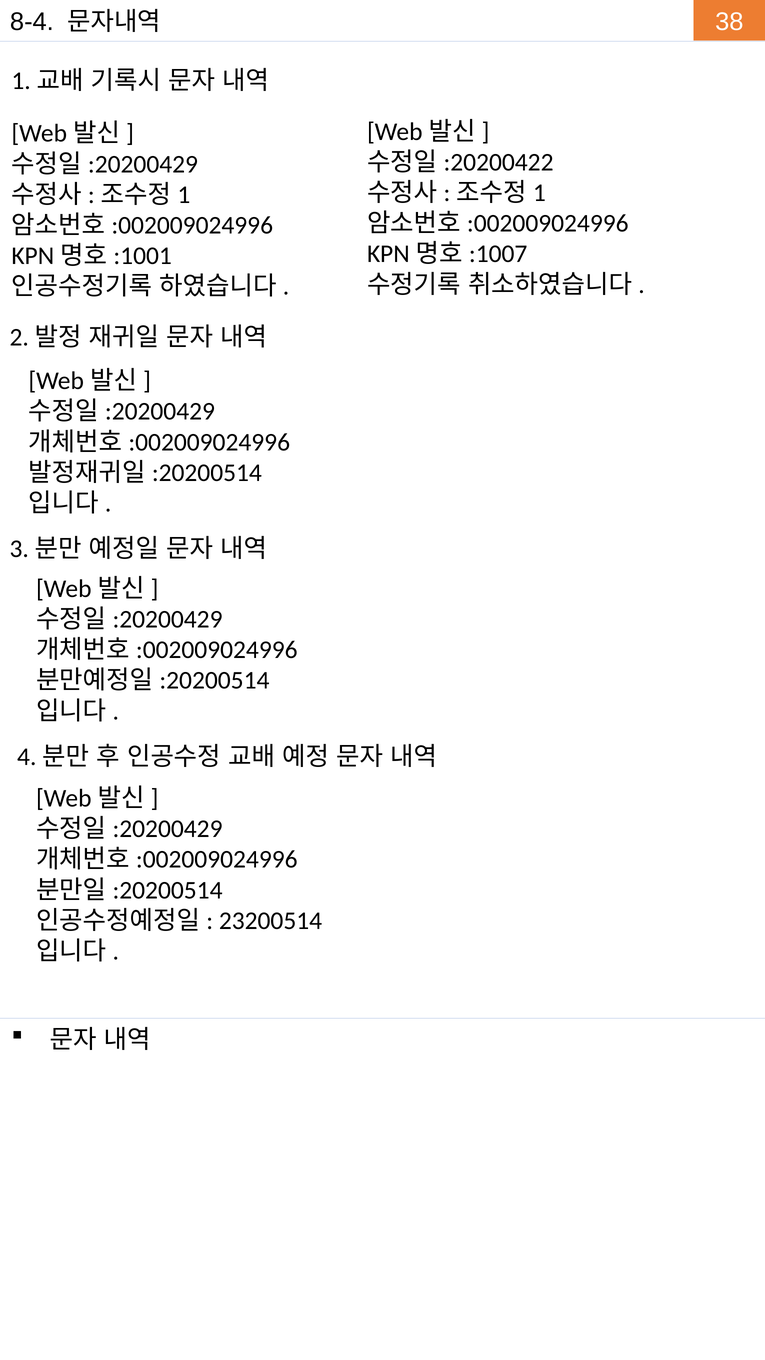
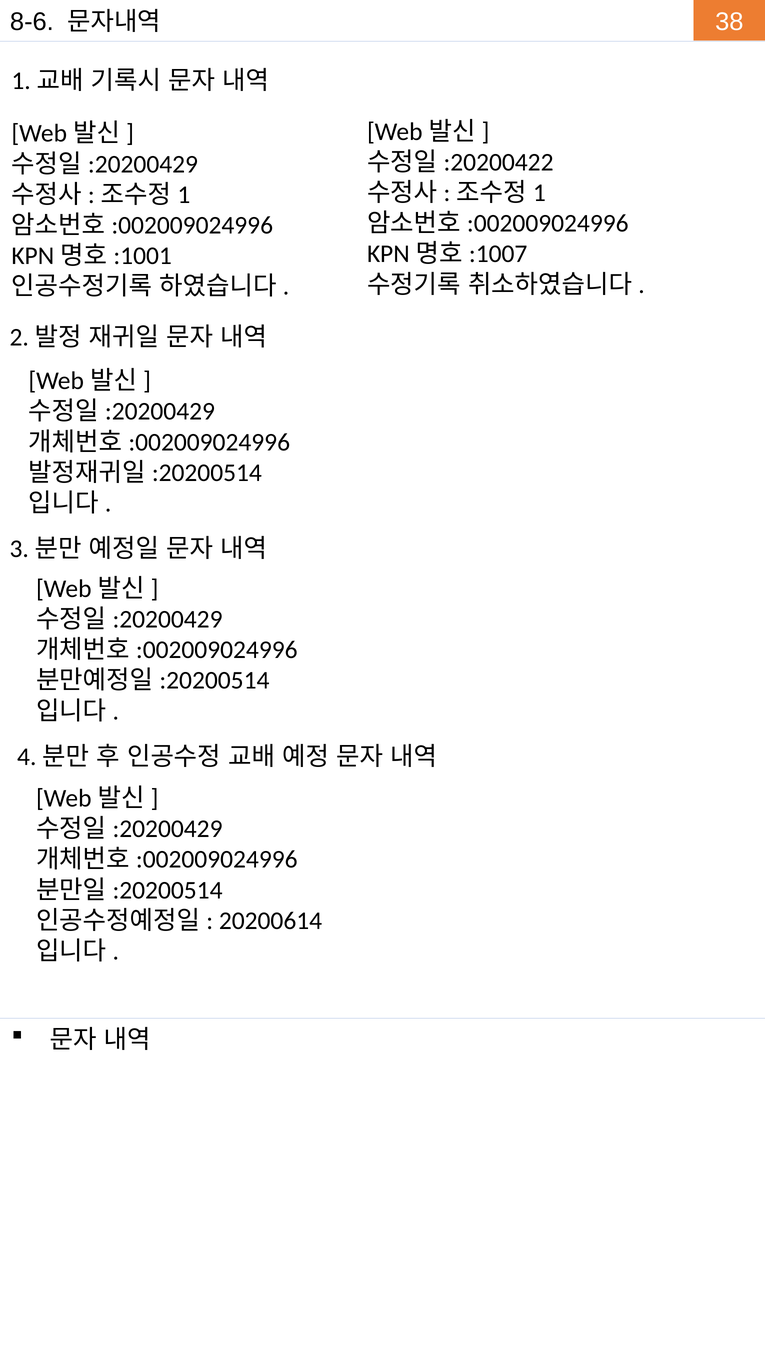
8-4: 8-4 -> 8-6
23200514: 23200514 -> 20200614
